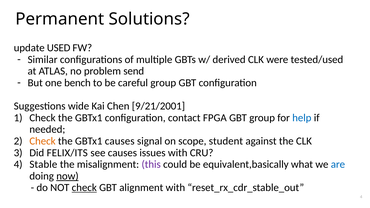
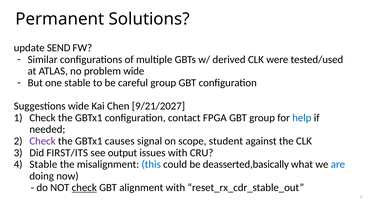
USED: USED -> SEND
problem send: send -> wide
one bench: bench -> stable
9/21/2001: 9/21/2001 -> 9/21/2027
Check at (42, 141) colour: orange -> purple
FELIX/ITS: FELIX/ITS -> FIRST/ITS
see causes: causes -> output
this colour: purple -> blue
equivalent,basically: equivalent,basically -> deasserted,basically
now underline: present -> none
